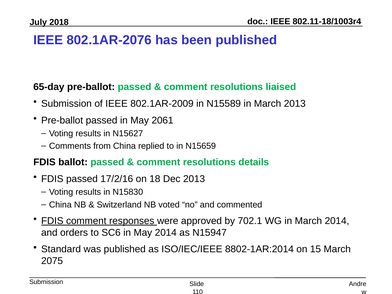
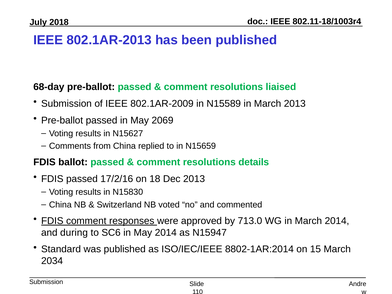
802.1AR-2076: 802.1AR-2076 -> 802.1AR-2013
65-day: 65-day -> 68-day
2061: 2061 -> 2069
702.1: 702.1 -> 713.0
orders: orders -> during
2075: 2075 -> 2034
